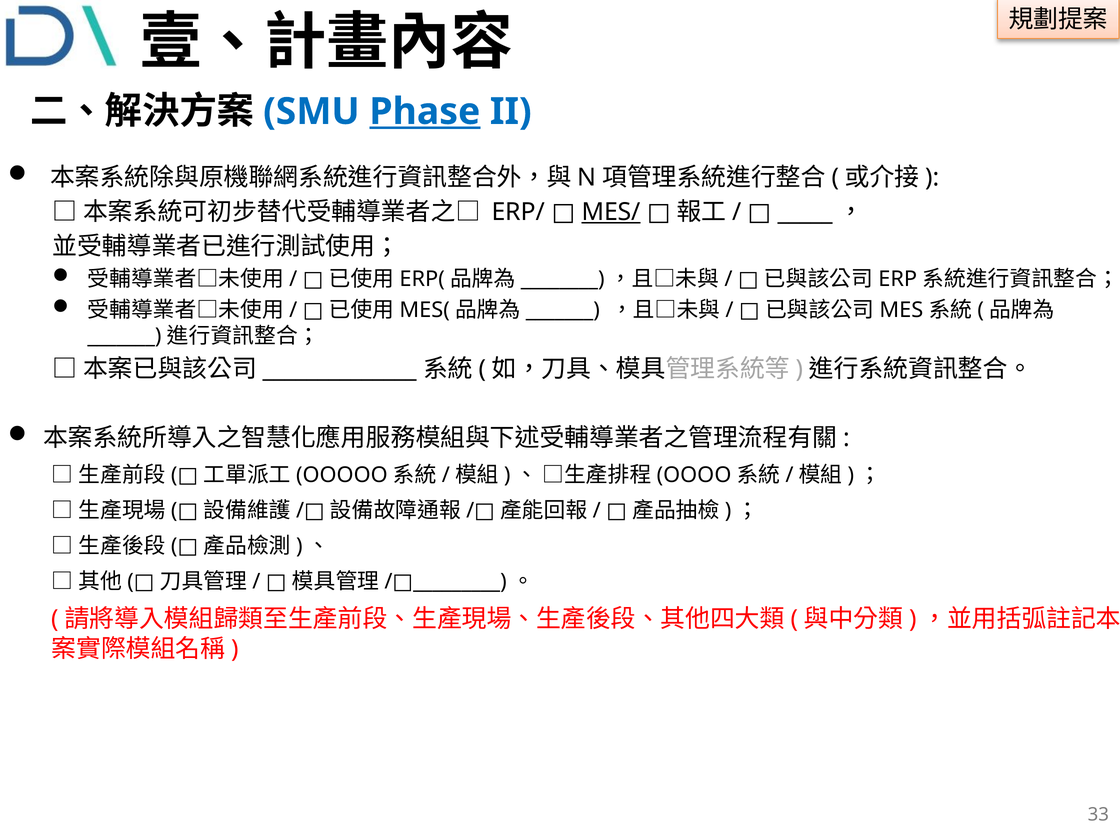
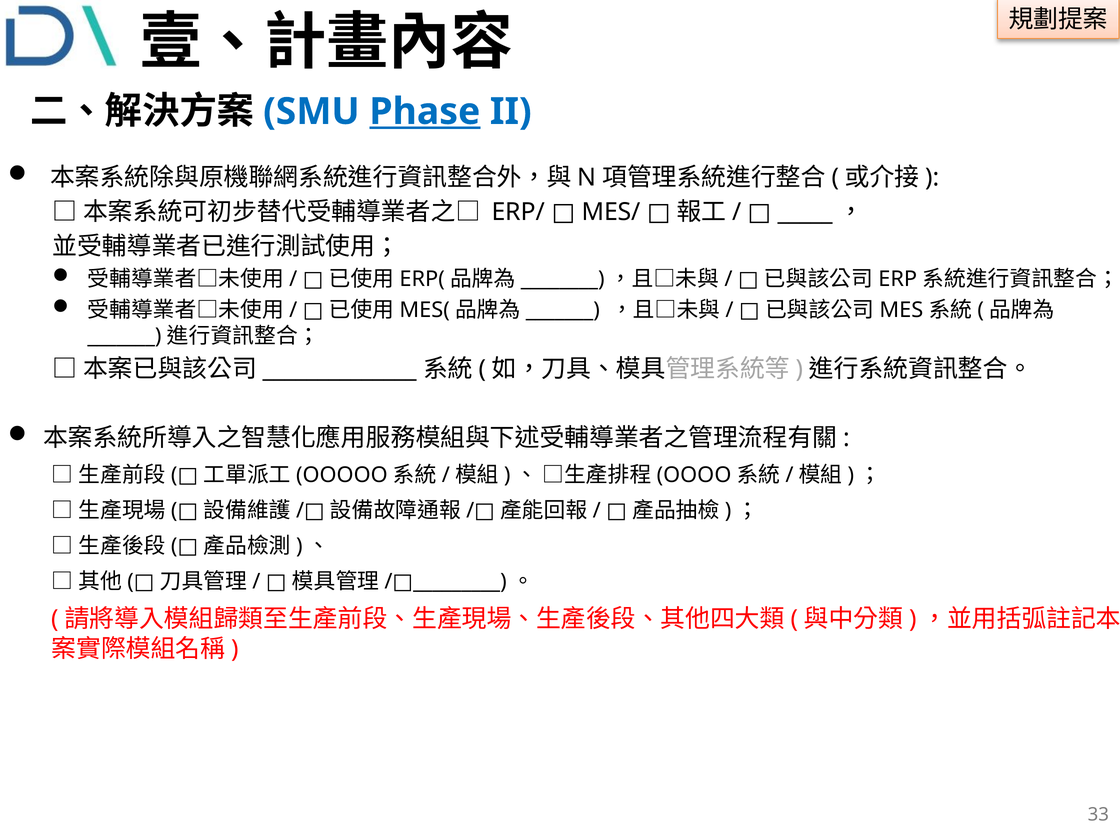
MES/ underline: present -> none
